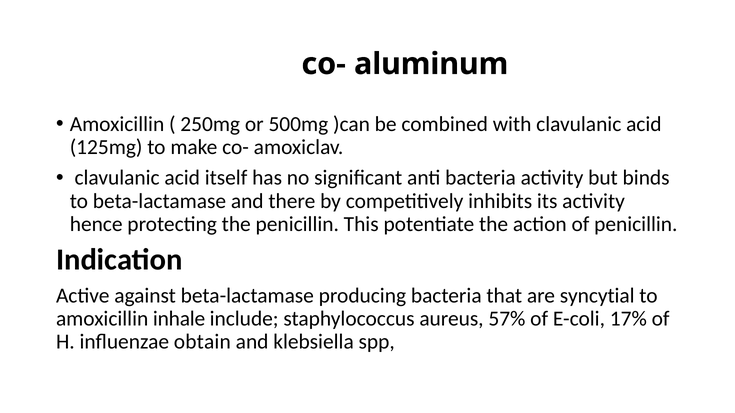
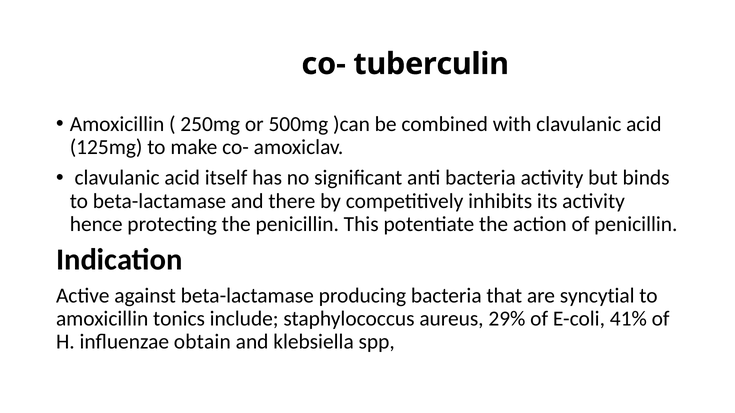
aluminum: aluminum -> tuberculin
inhale: inhale -> tonics
57%: 57% -> 29%
17%: 17% -> 41%
